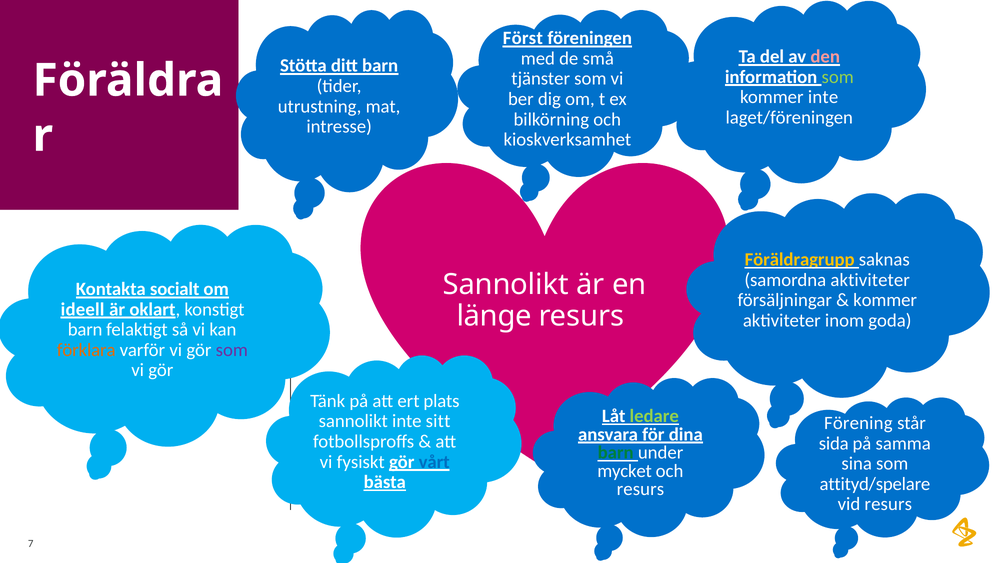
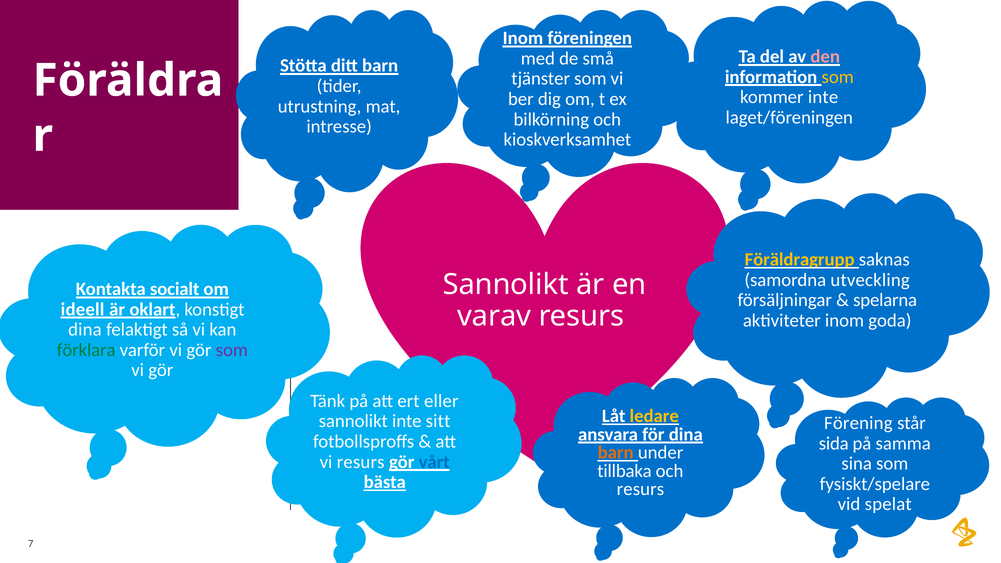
Först at (523, 38): Först -> Inom
som at (838, 77) colour: light green -> yellow
samordna aktiviteter: aktiviteter -> utveckling
kommer at (885, 300): kommer -> spelarna
länge: länge -> varav
barn at (85, 330): barn -> dina
förklara colour: orange -> green
plats: plats -> eller
ledare colour: light green -> yellow
barn at (616, 453) colour: green -> orange
vi fysiskt: fysiskt -> resurs
mycket: mycket -> tillbaka
attityd/spelare: attityd/spelare -> fysiskt/spelare
vid resurs: resurs -> spelat
